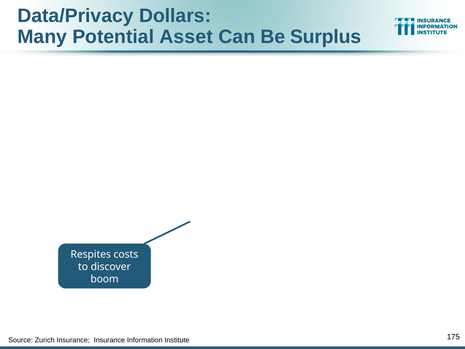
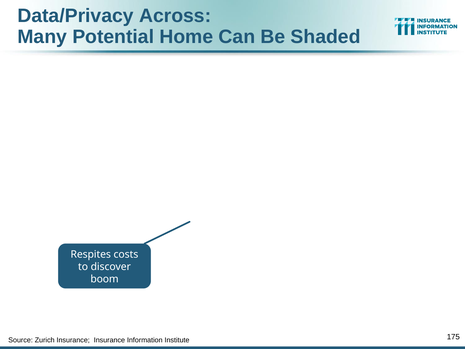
Dollars: Dollars -> Across
Asset: Asset -> Home
Surplus: Surplus -> Shaded
